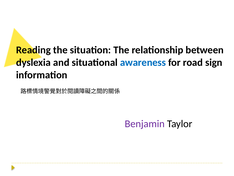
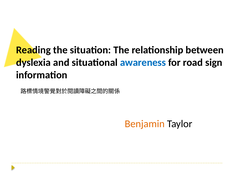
Benjamin colour: purple -> orange
